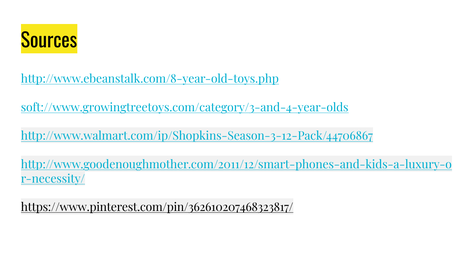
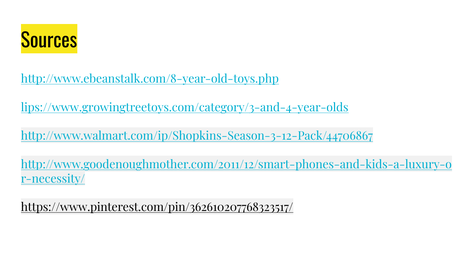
soft://www.growingtreetoys.com/category/3-and-4-year-olds: soft://www.growingtreetoys.com/category/3-and-4-year-olds -> lips://www.growingtreetoys.com/category/3-and-4-year-olds
https://www.pinterest.com/pin/362610207468323817/: https://www.pinterest.com/pin/362610207468323817/ -> https://www.pinterest.com/pin/362610207768323517/
